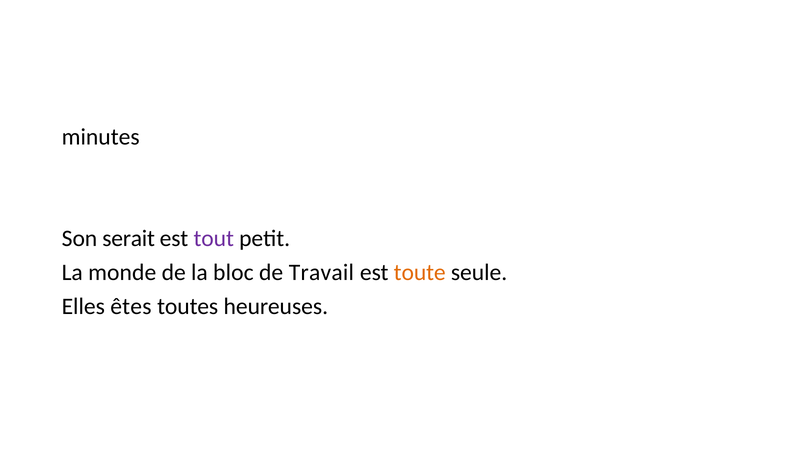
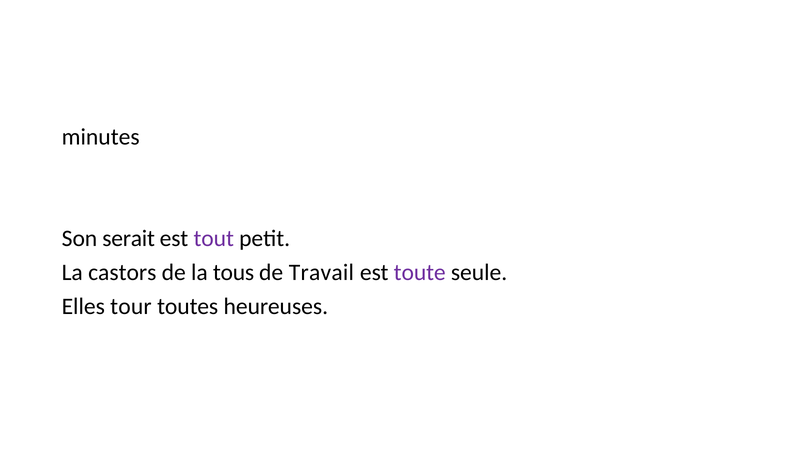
monde: monde -> castors
bloc: bloc -> tous
toute colour: orange -> purple
êtes: êtes -> tour
